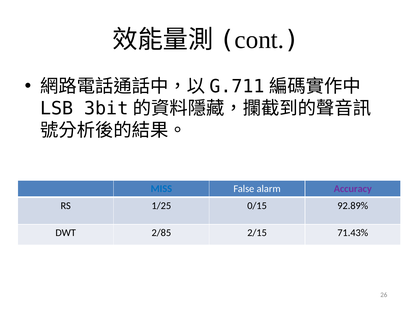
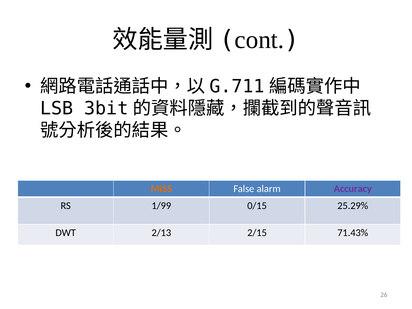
MISS colour: blue -> orange
1/25: 1/25 -> 1/99
92.89%: 92.89% -> 25.29%
2/85: 2/85 -> 2/13
